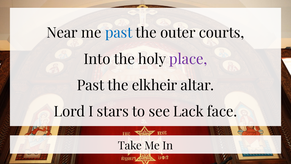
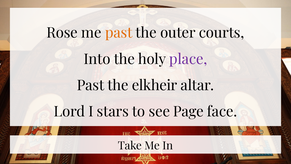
Near: Near -> Rose
past at (119, 33) colour: blue -> orange
Lack: Lack -> Page
